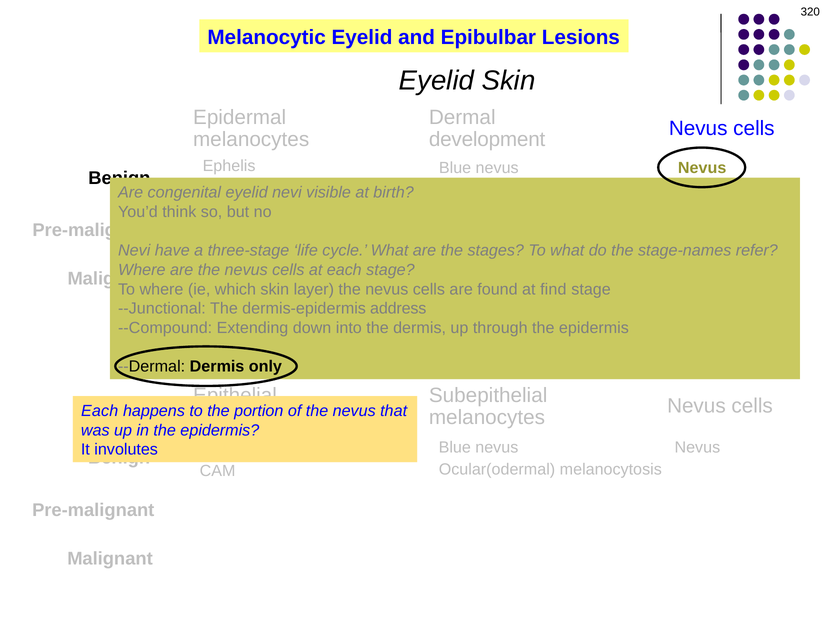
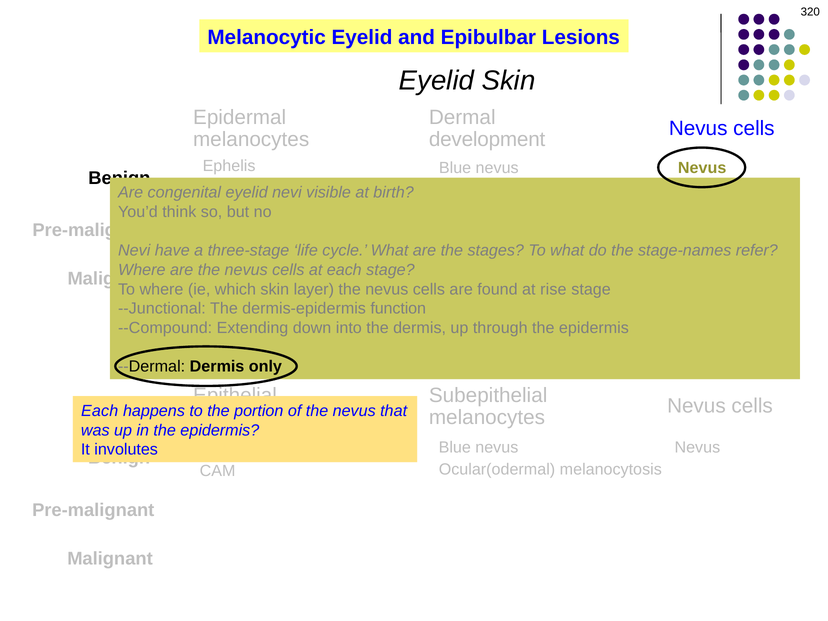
find: find -> rise
address: address -> function
